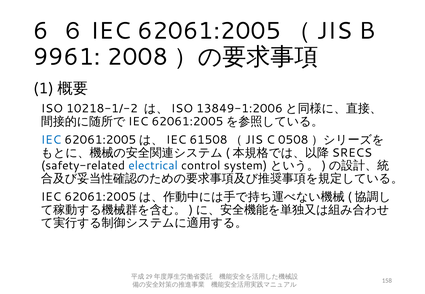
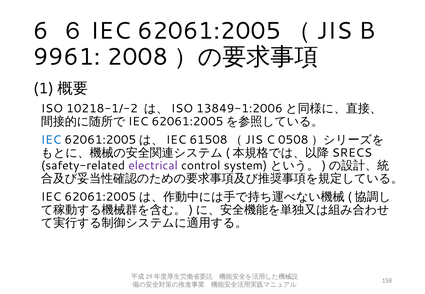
electrical colour: blue -> purple
